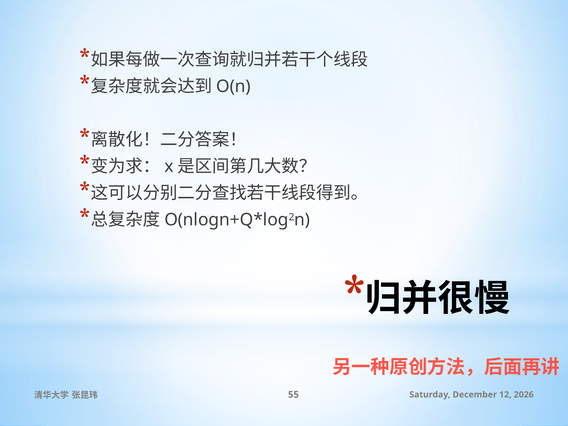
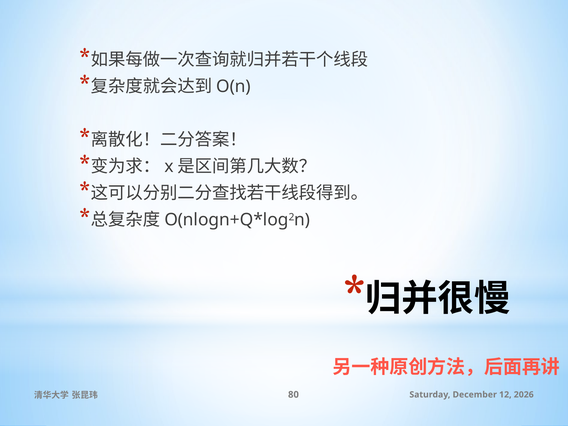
55: 55 -> 80
